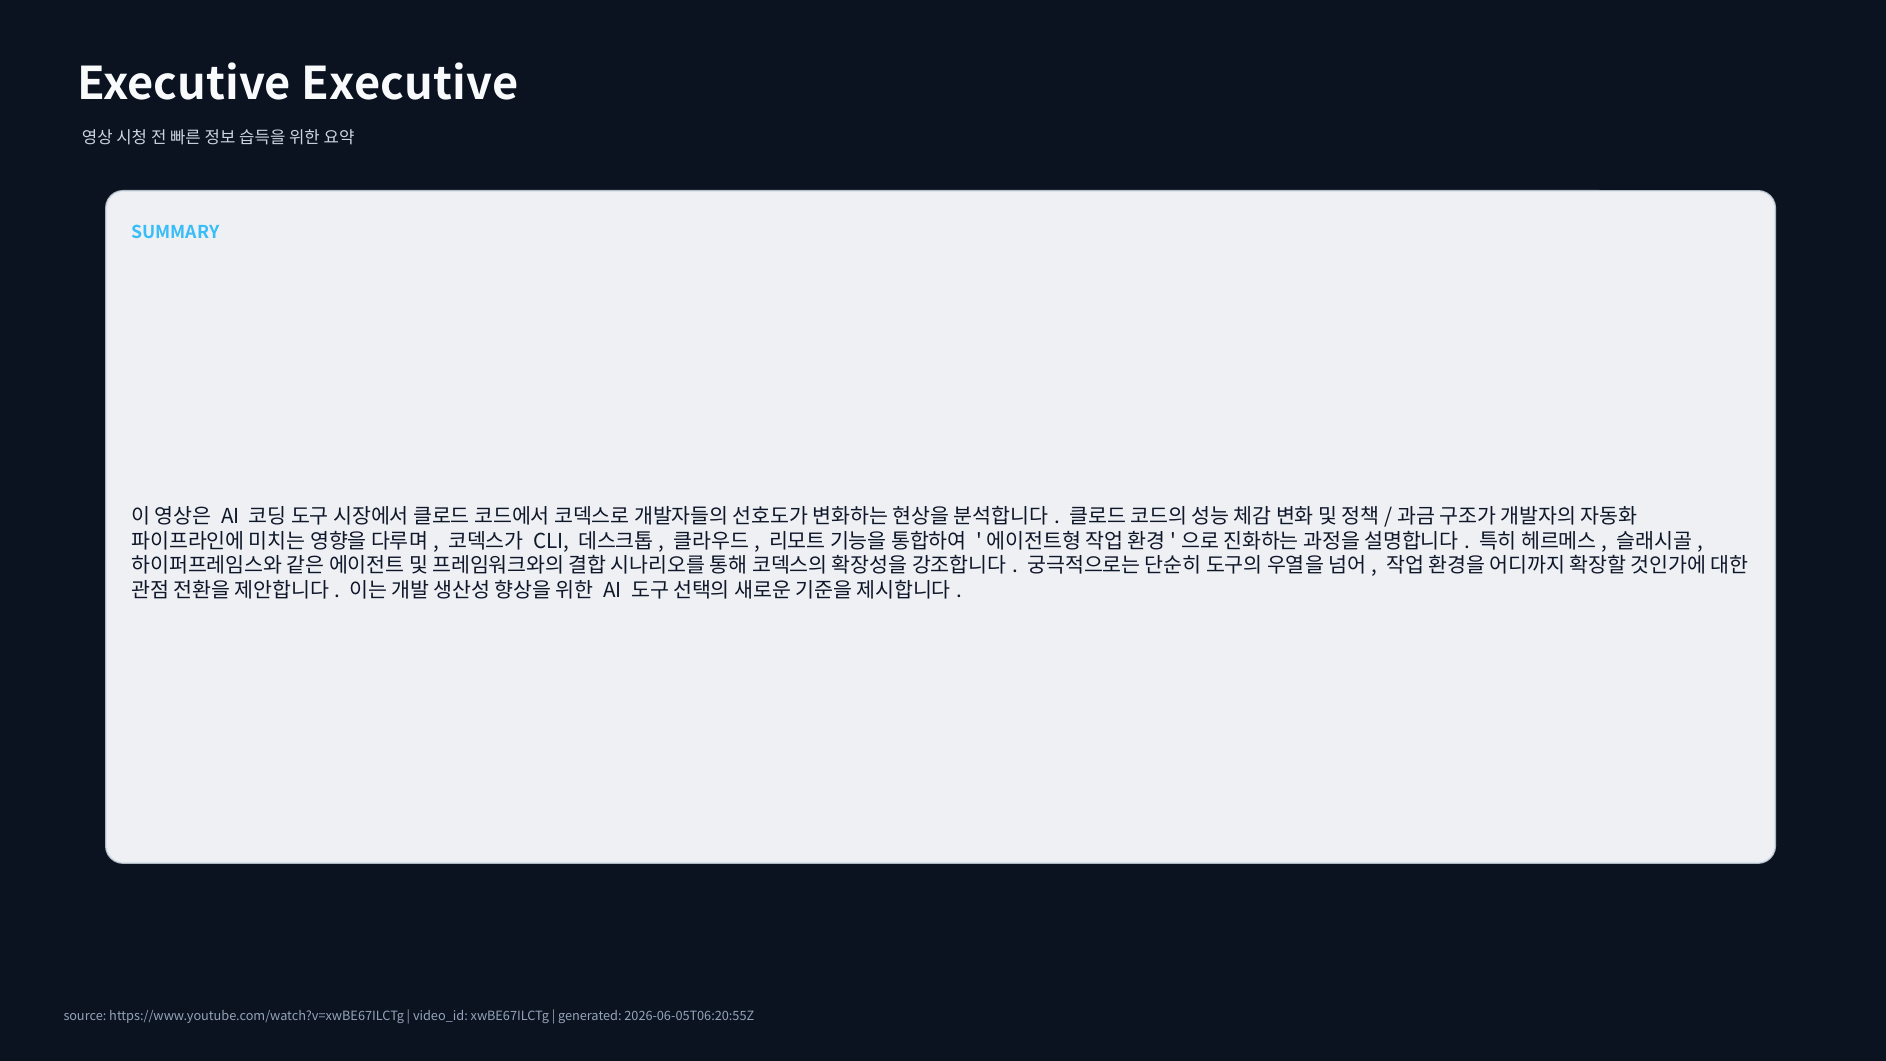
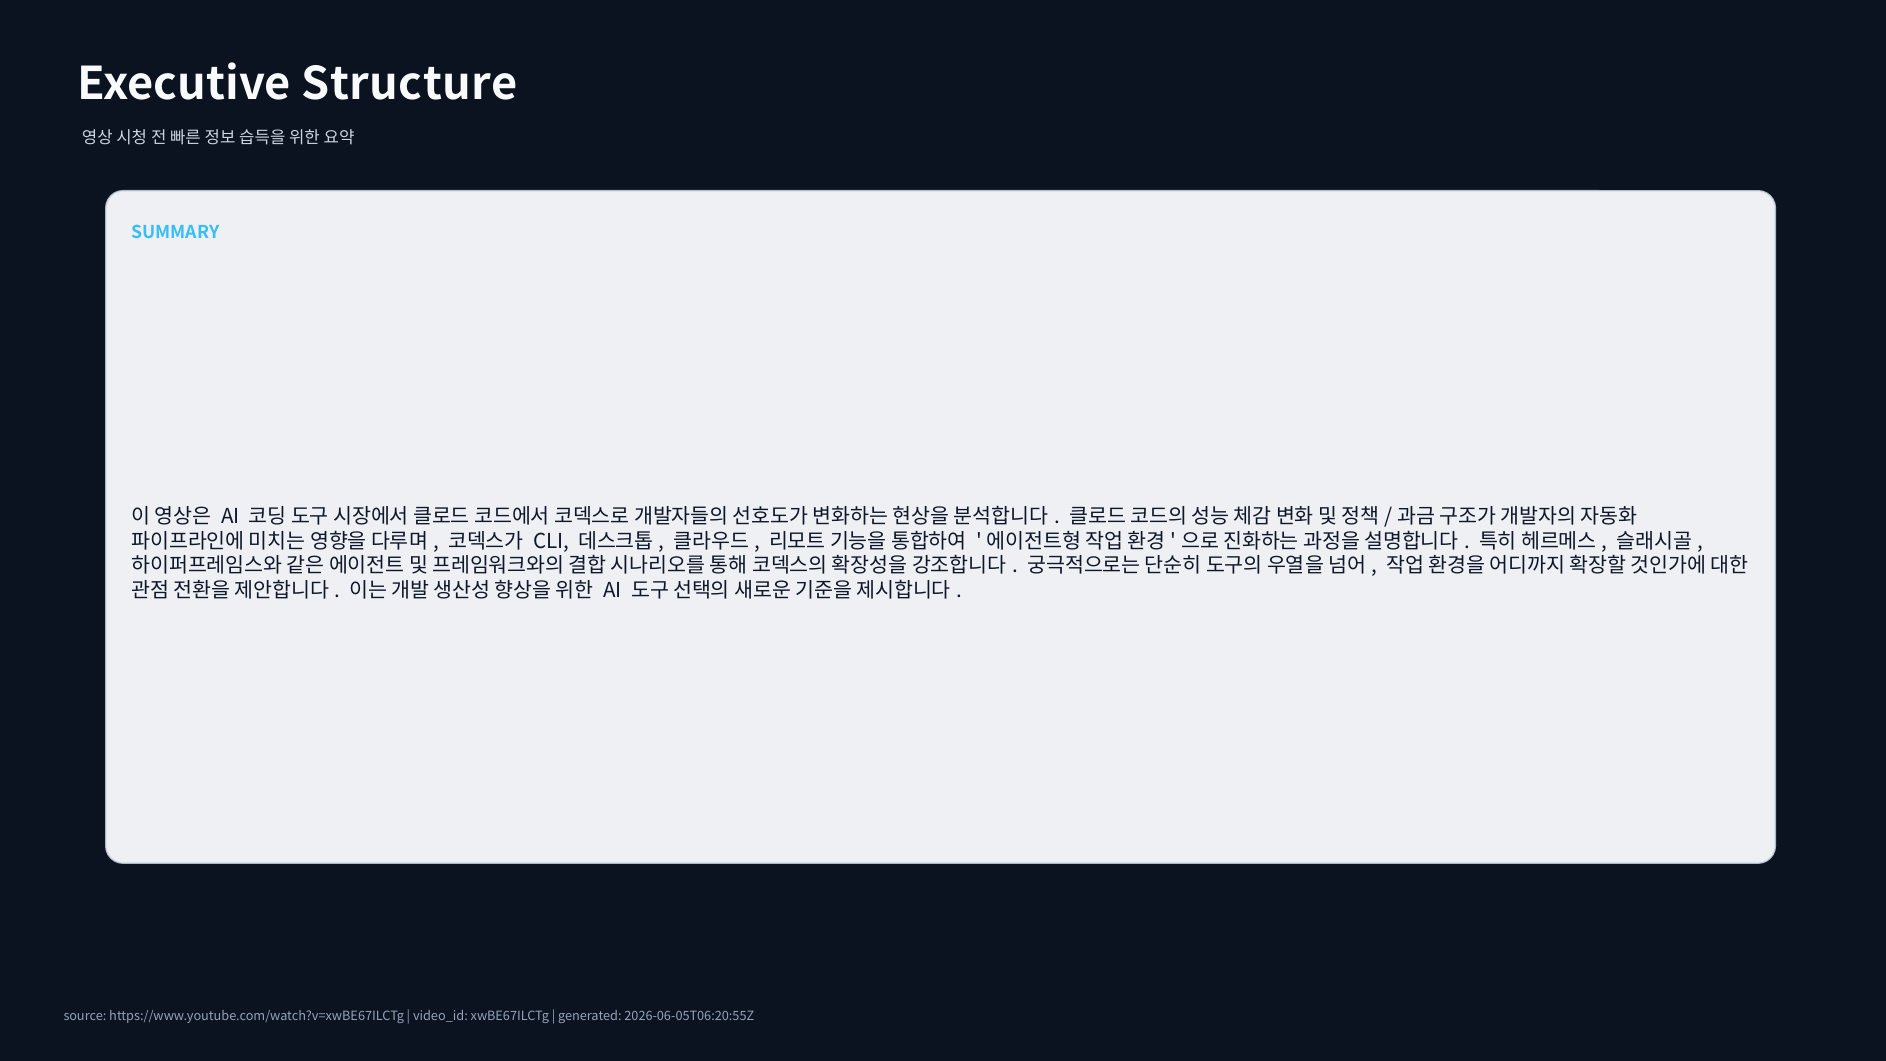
Executive Executive: Executive -> Structure
